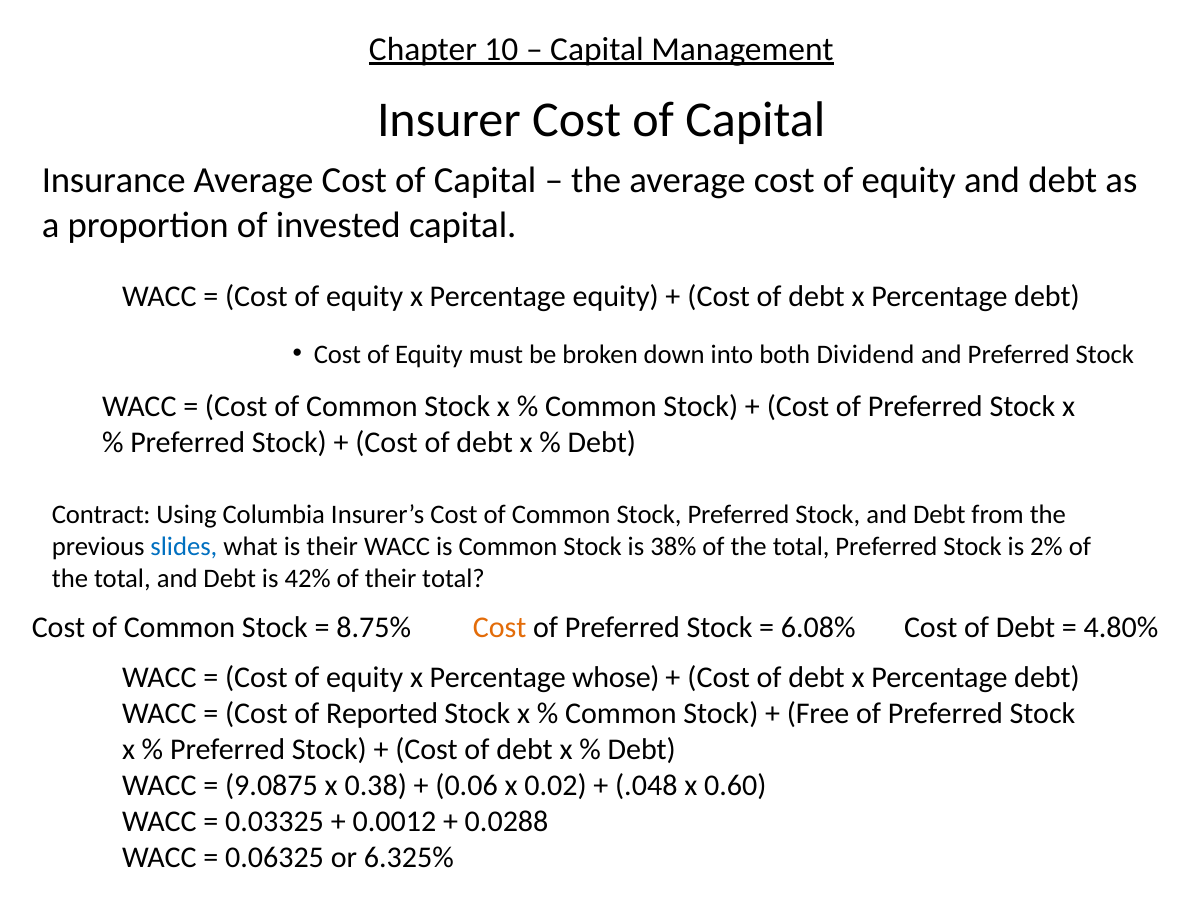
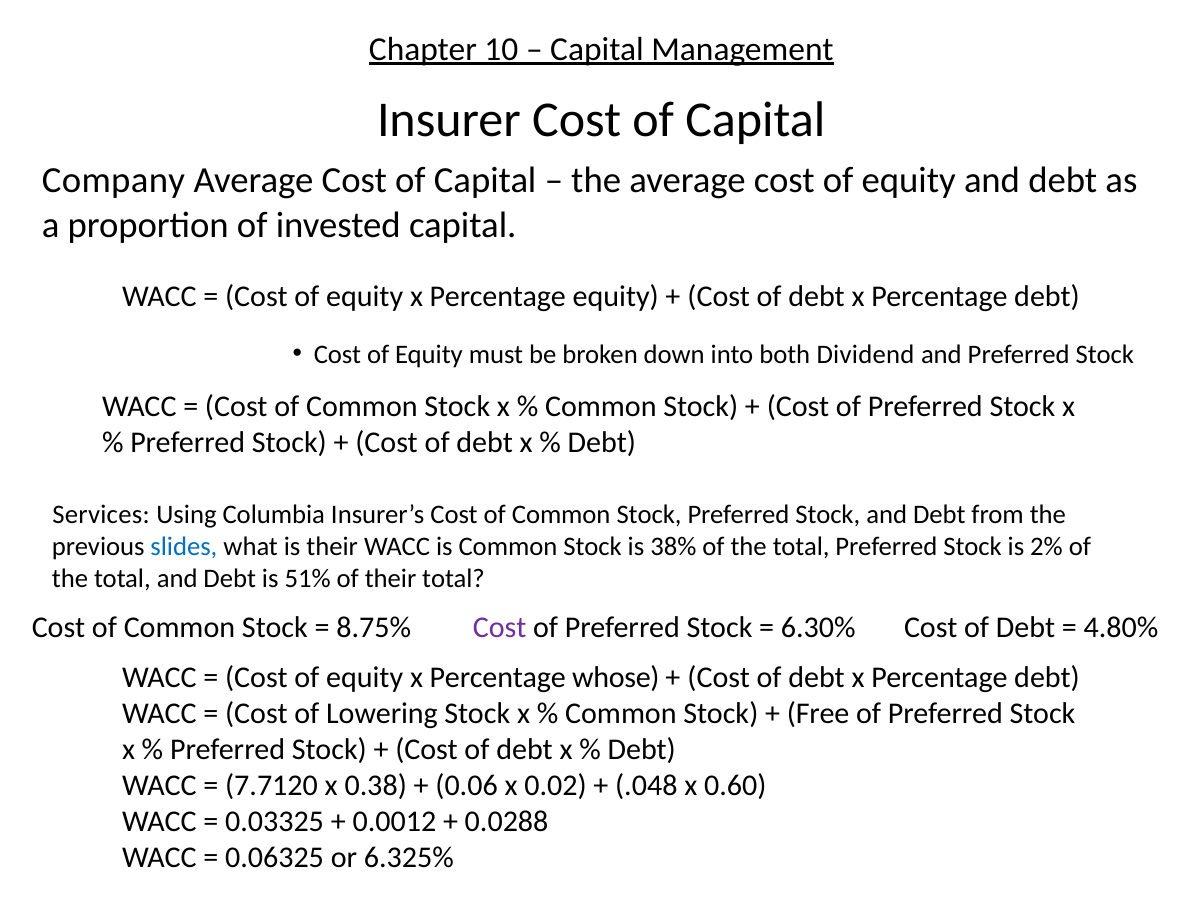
Insurance: Insurance -> Company
Contract: Contract -> Services
42%: 42% -> 51%
Cost at (500, 628) colour: orange -> purple
6.08%: 6.08% -> 6.30%
Reported: Reported -> Lowering
9.0875: 9.0875 -> 7.7120
